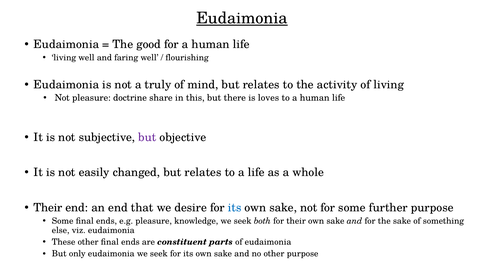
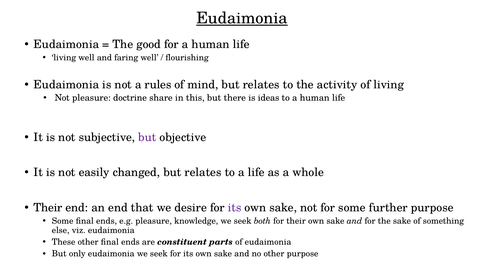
truly: truly -> rules
loves: loves -> ideas
its at (235, 208) colour: blue -> purple
